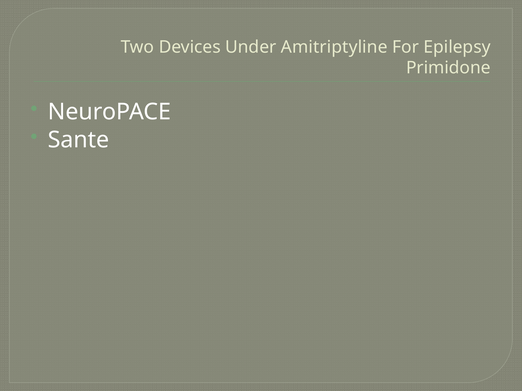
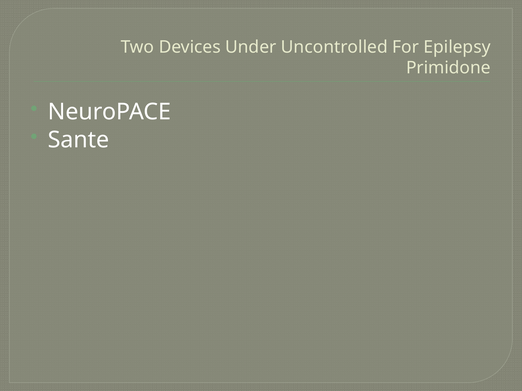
Amitriptyline: Amitriptyline -> Uncontrolled
